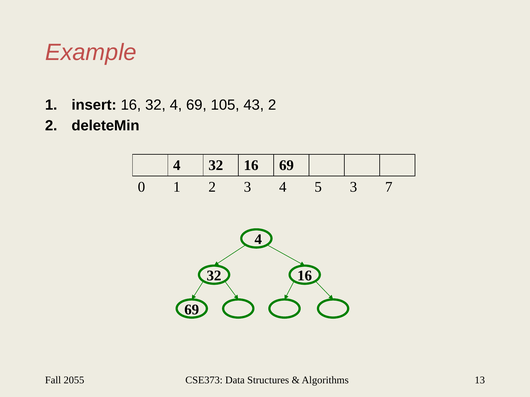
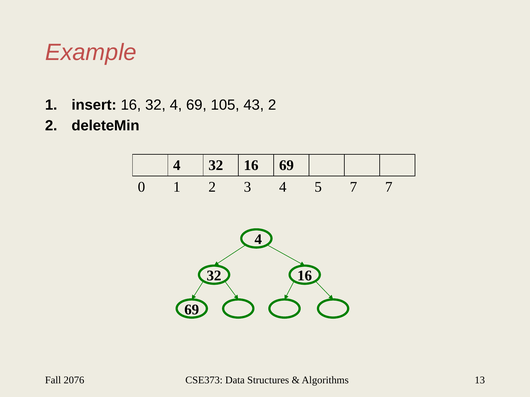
5 3: 3 -> 7
2055: 2055 -> 2076
